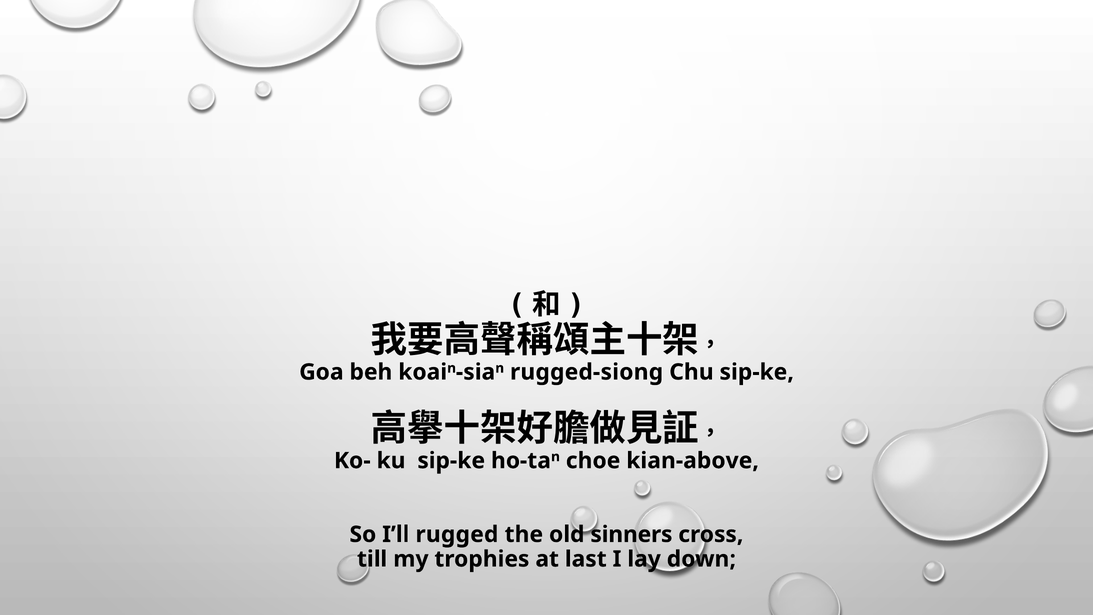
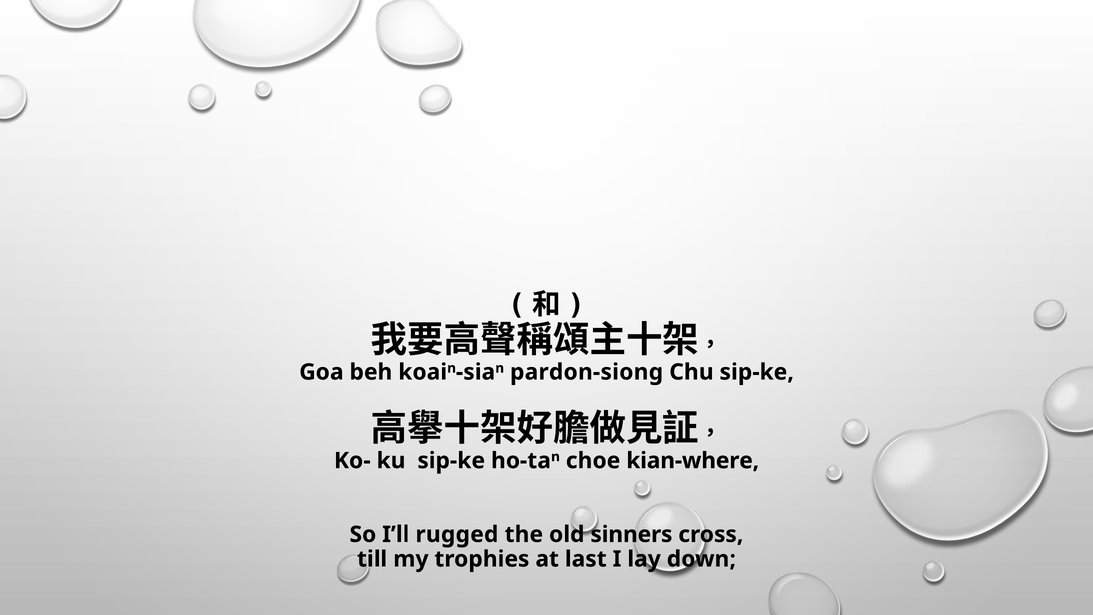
rugged-siong: rugged-siong -> pardon-siong
kian-above: kian-above -> kian-where
